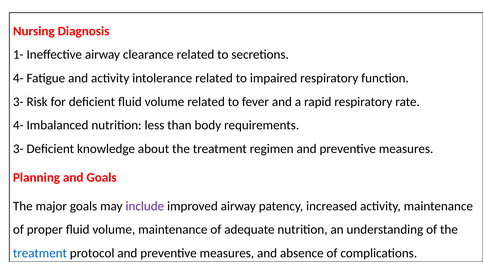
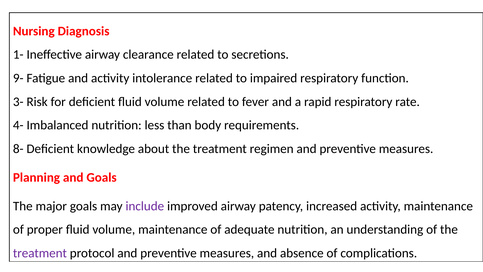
4- at (18, 78): 4- -> 9-
3- at (18, 149): 3- -> 8-
treatment at (40, 253) colour: blue -> purple
